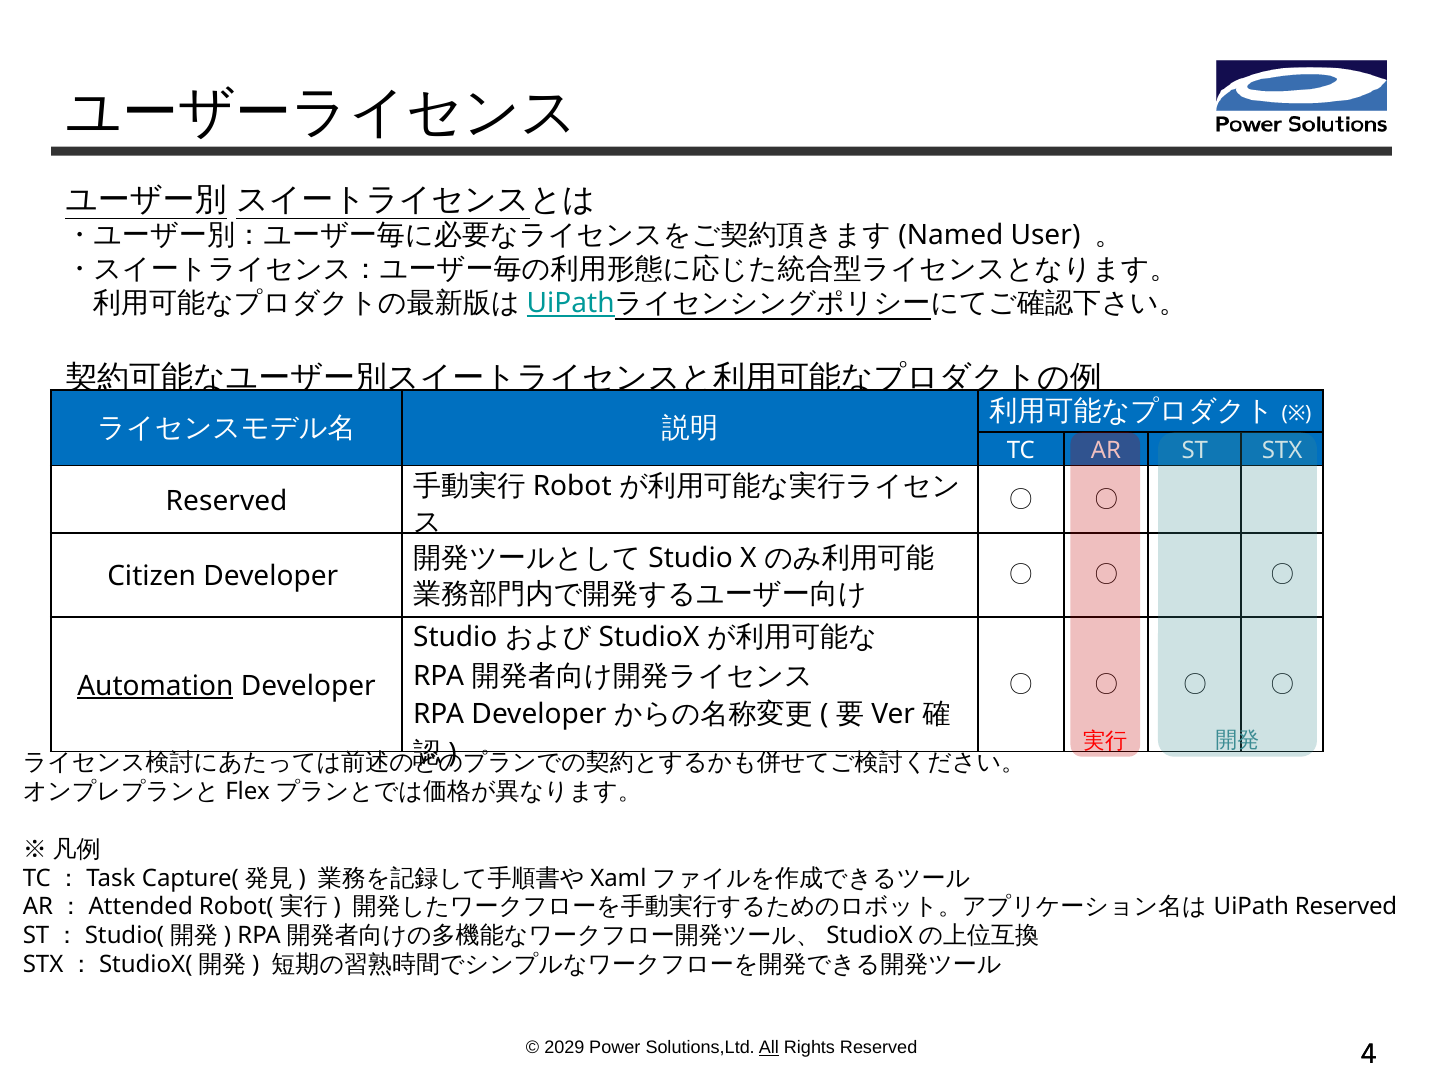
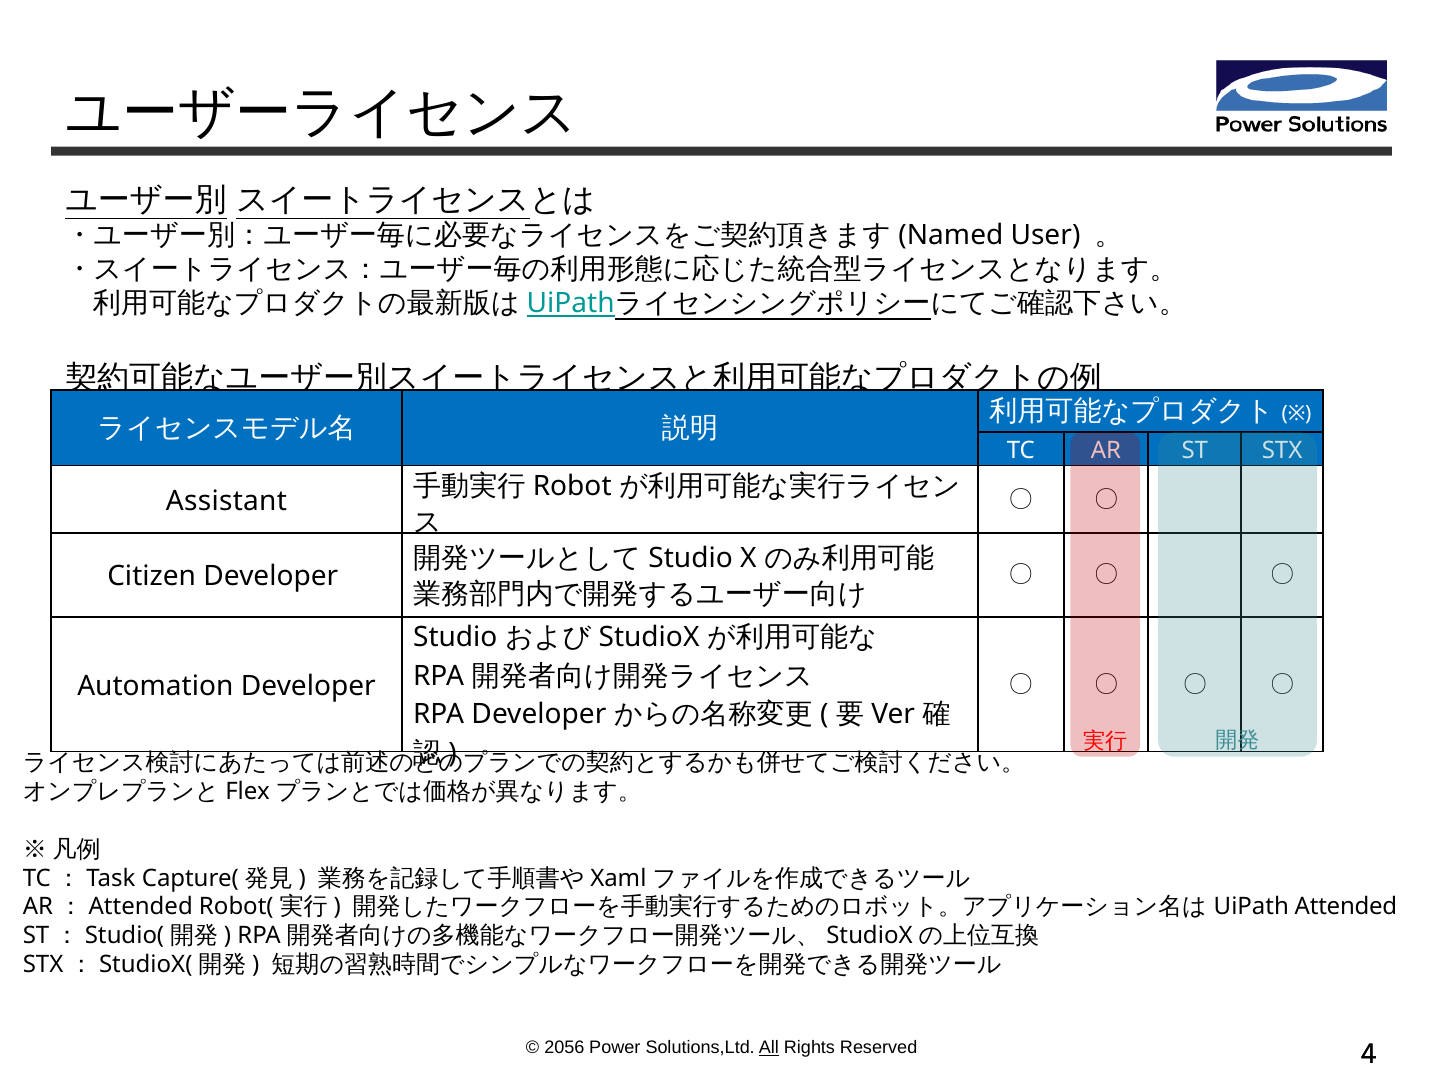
Reserved at (227, 501): Reserved -> Assistant
Automation underline: present -> none
Reserved at (1346, 907): Reserved -> Attended
2029: 2029 -> 2056
